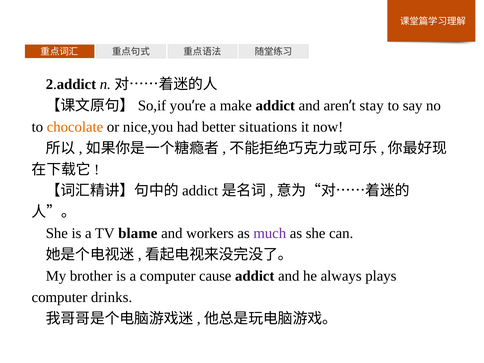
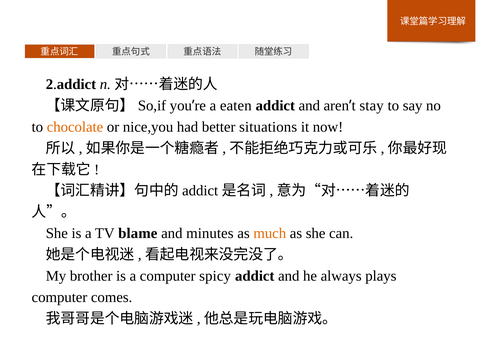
make: make -> eaten
workers: workers -> minutes
much colour: purple -> orange
cause: cause -> spicy
drinks: drinks -> comes
